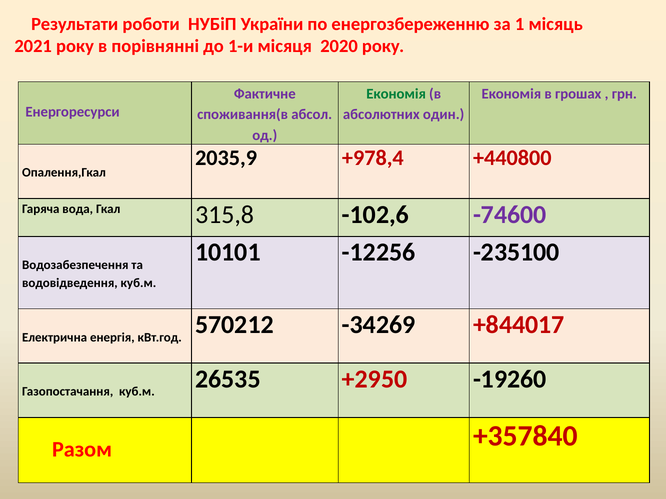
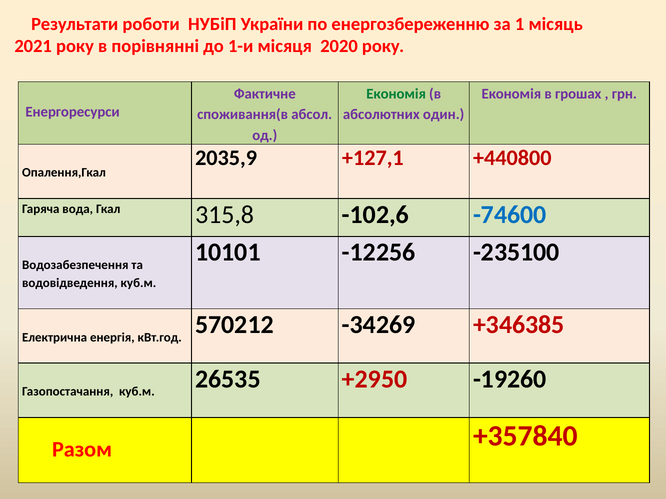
+978,4: +978,4 -> +127,1
-74600 colour: purple -> blue
+844017: +844017 -> +346385
